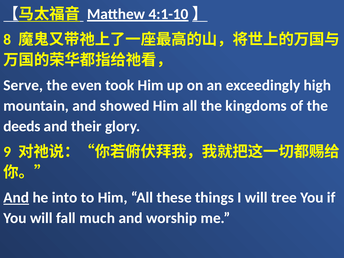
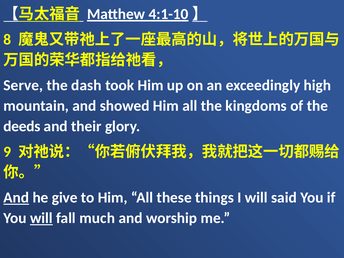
even: even -> dash
into: into -> give
tree: tree -> said
will at (41, 218) underline: none -> present
